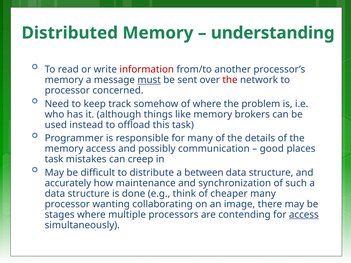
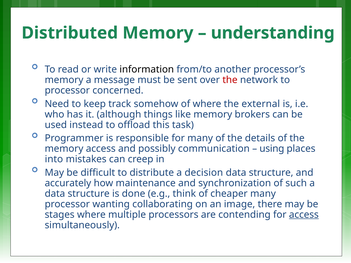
information colour: red -> black
must underline: present -> none
problem: problem -> external
good: good -> using
task at (54, 159): task -> into
between: between -> decision
